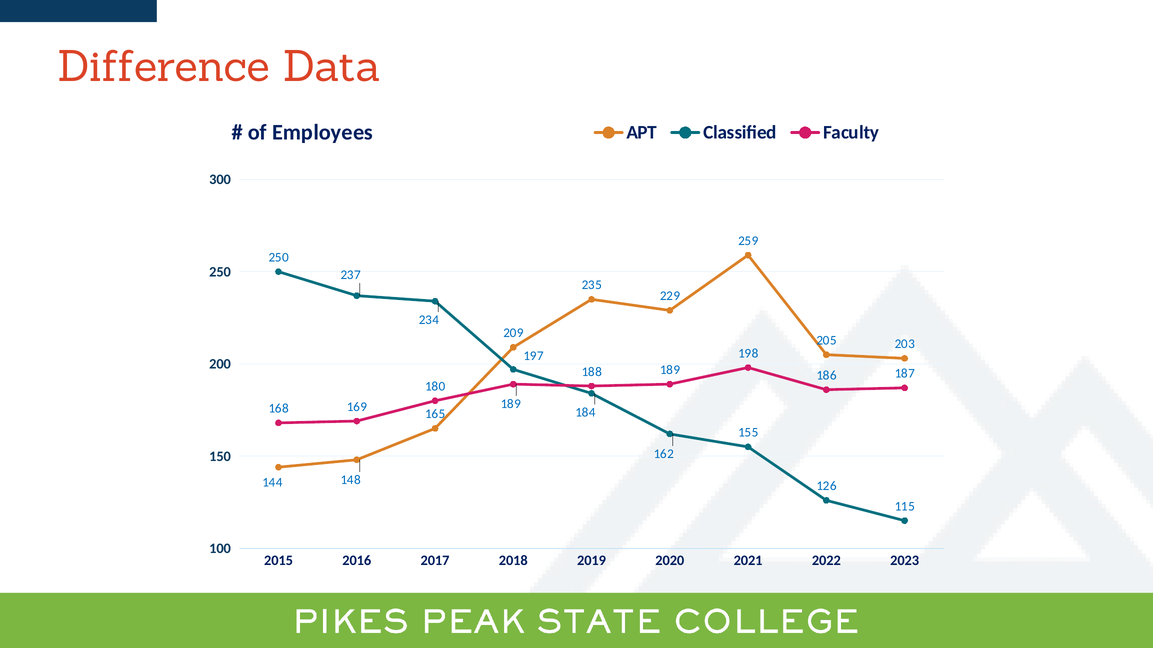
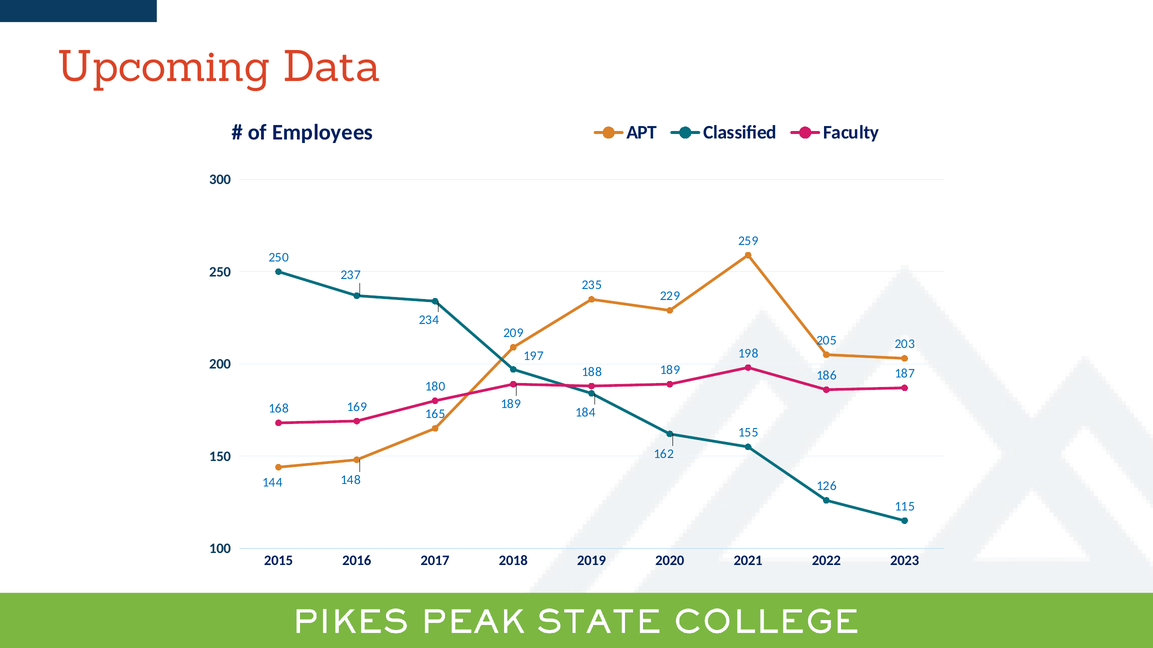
Difference: Difference -> Upcoming
